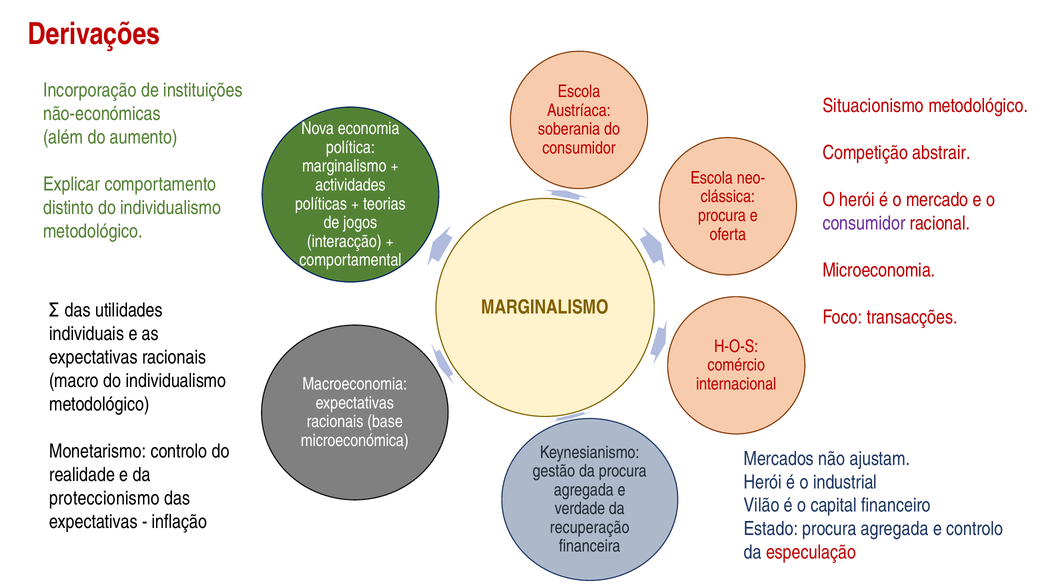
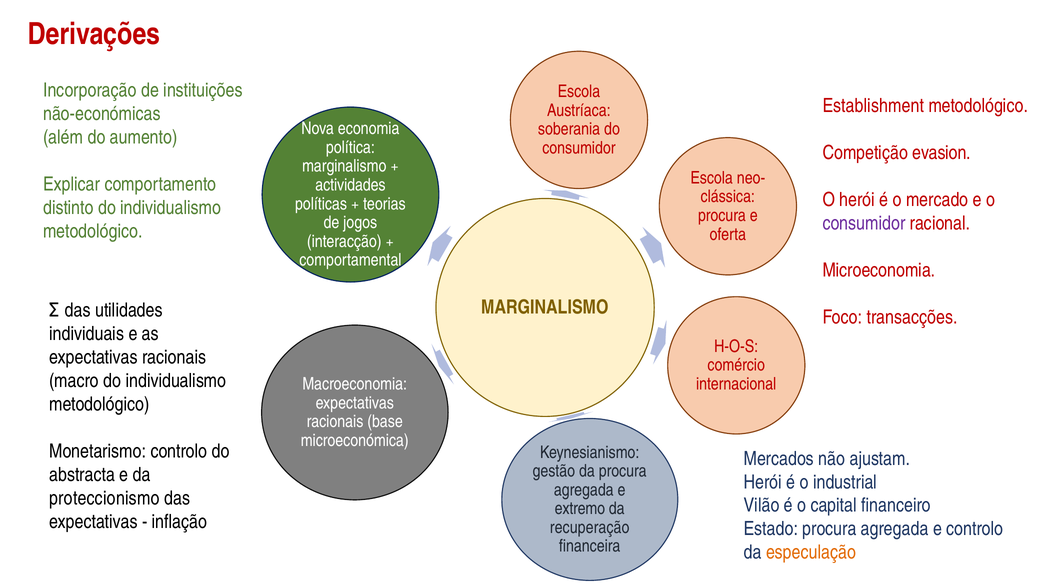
Situacionismo: Situacionismo -> Establishment
abstrair: abstrair -> evasion
realidade: realidade -> abstracta
verdade: verdade -> extremo
especulação colour: red -> orange
